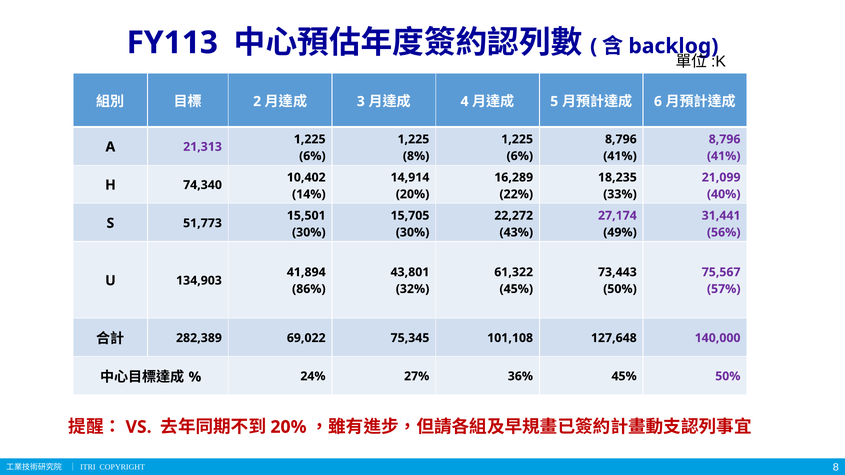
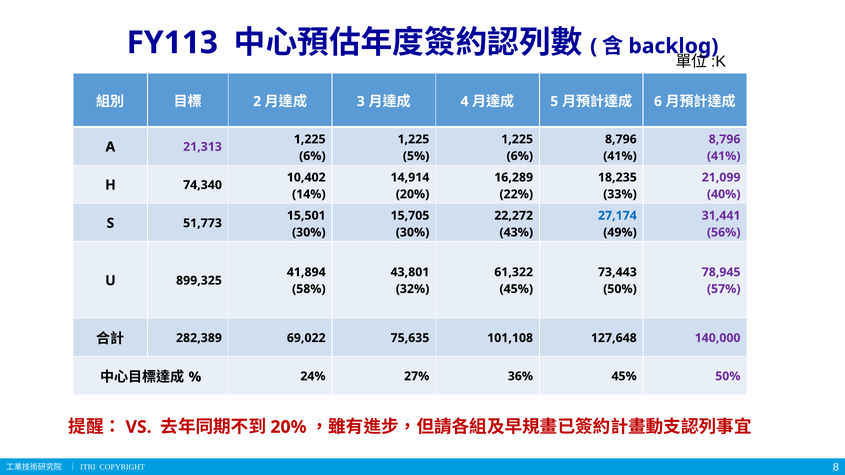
8%: 8% -> 5%
27,174 colour: purple -> blue
75,567: 75,567 -> 78,945
134,903: 134,903 -> 899,325
86%: 86% -> 58%
75,345: 75,345 -> 75,635
